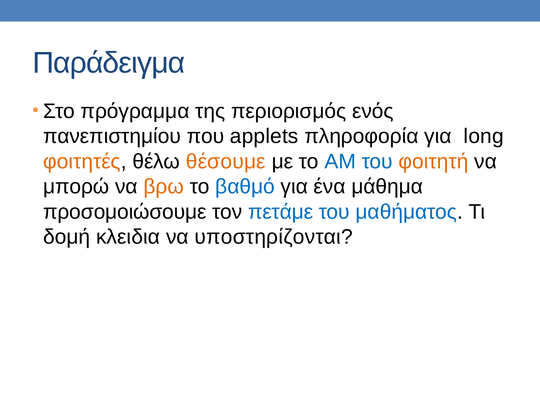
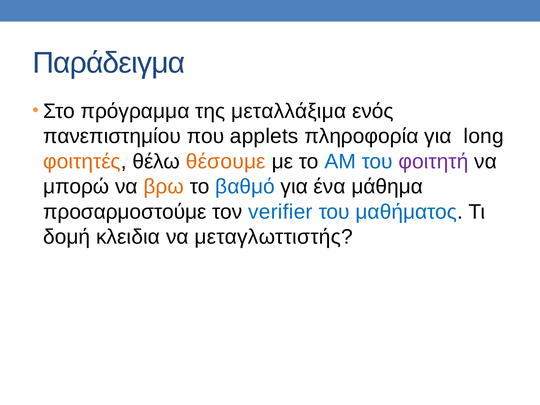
περιορισμός: περιορισμός -> μεταλλάξιμα
φοιτητή colour: orange -> purple
προσομοιώσουμε: προσομοιώσουμε -> προσαρμοστούμε
πετάμε: πετάμε -> verifier
υποστηρίζονται: υποστηρίζονται -> μεταγλωττιστής
